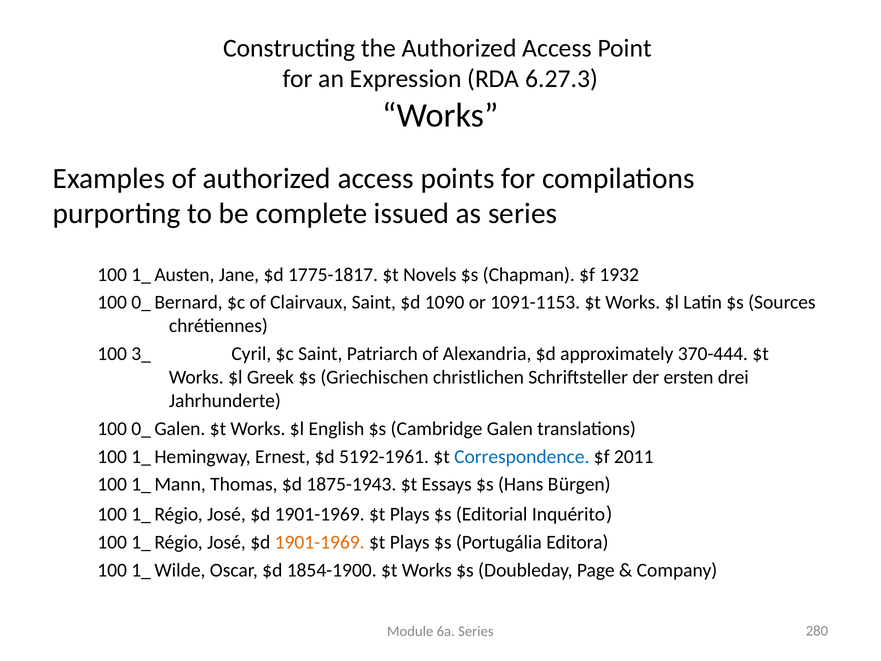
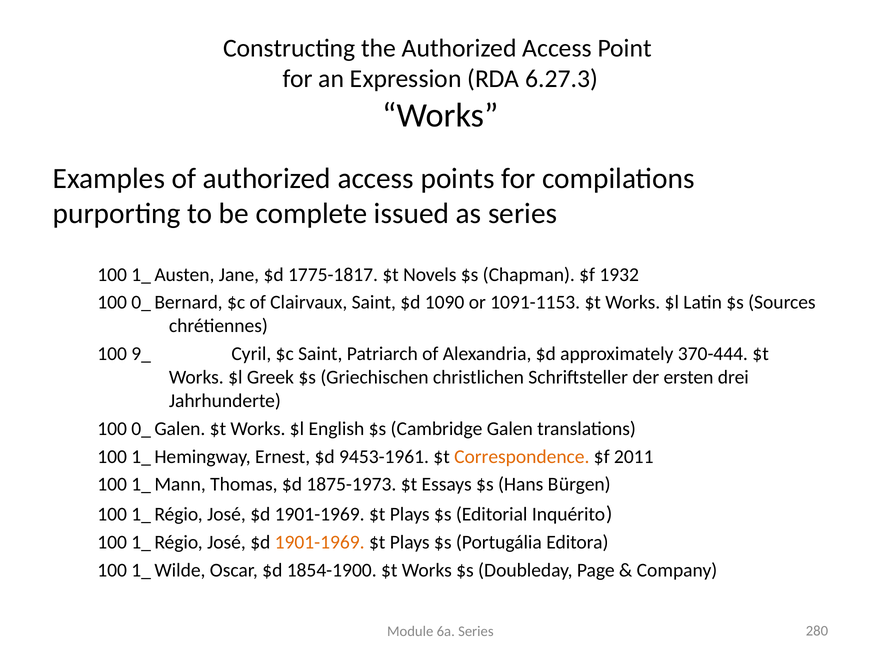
3_: 3_ -> 9_
5192-1961: 5192-1961 -> 9453-1961
Correspondence colour: blue -> orange
1875-1943: 1875-1943 -> 1875-1973
